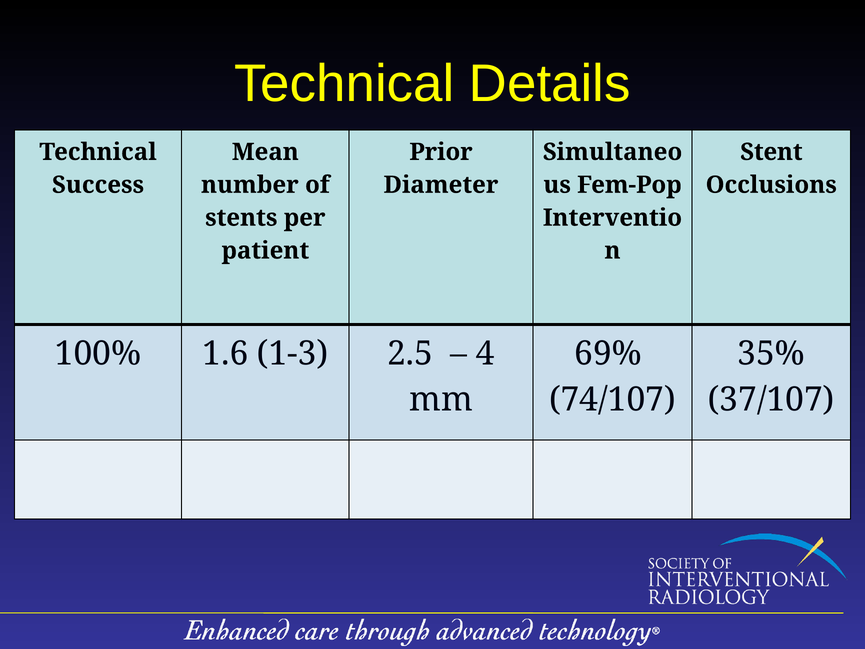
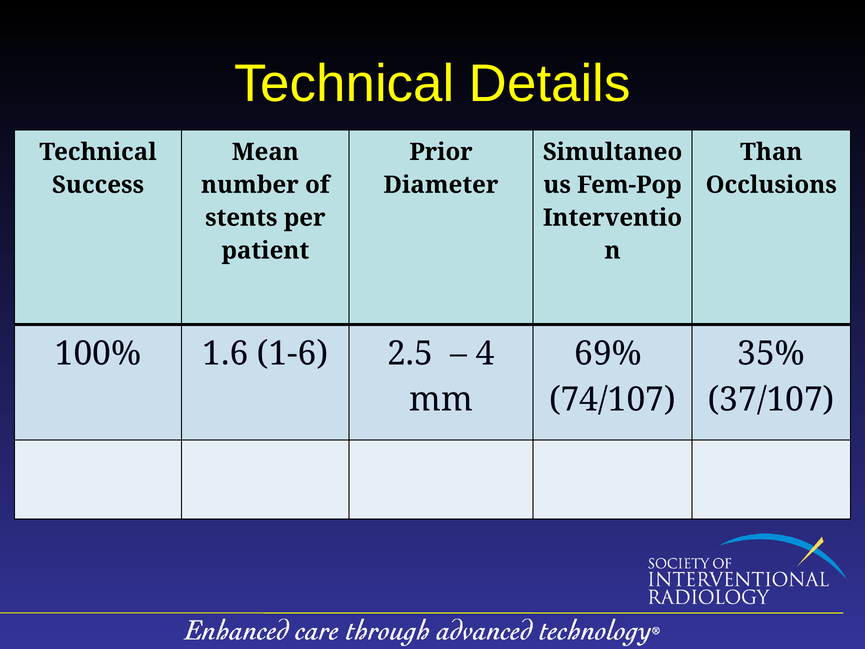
Stent: Stent -> Than
1-3: 1-3 -> 1-6
